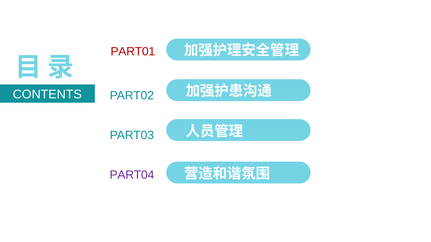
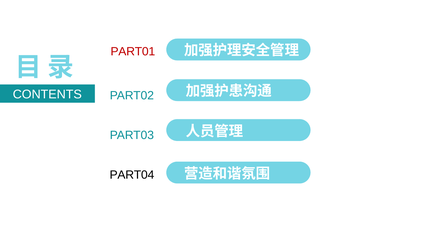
PART04 colour: purple -> black
